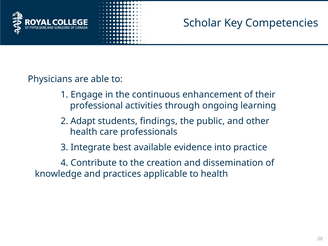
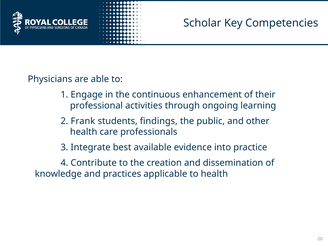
Adapt: Adapt -> Frank
